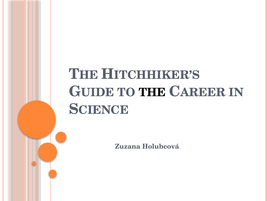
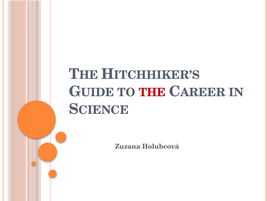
THE colour: black -> red
